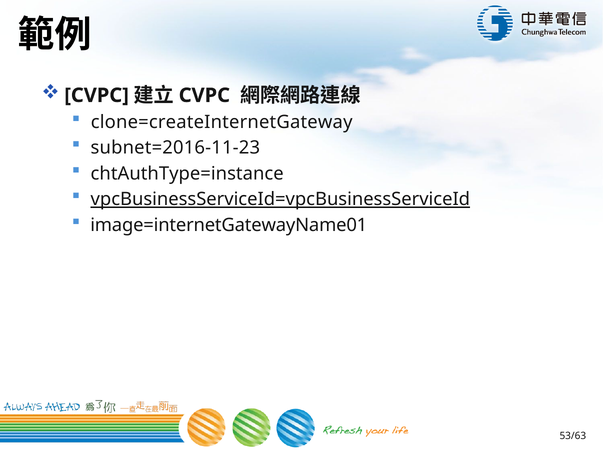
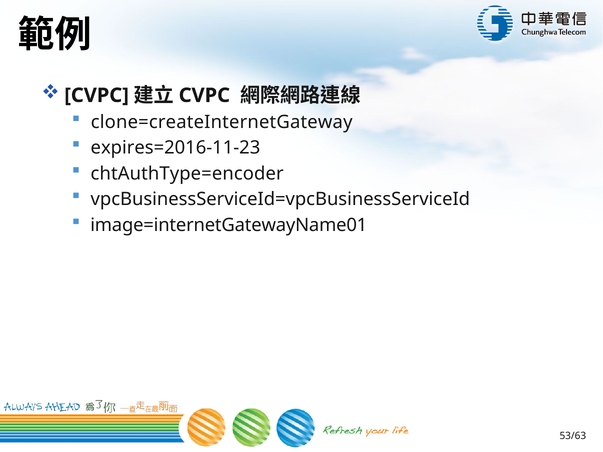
subnet=2016-11-23: subnet=2016-11-23 -> expires=2016-11-23
chtAuthType=instance: chtAuthType=instance -> chtAuthType=encoder
vpcBusinessServiceId=vpcBusinessServiceId underline: present -> none
